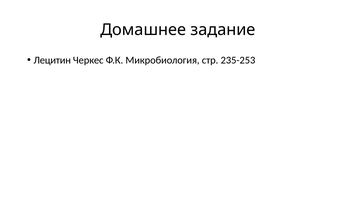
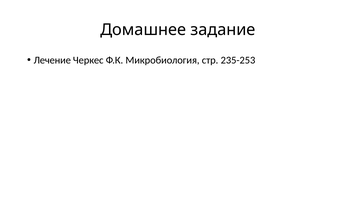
Лецитин: Лецитин -> Лечение
